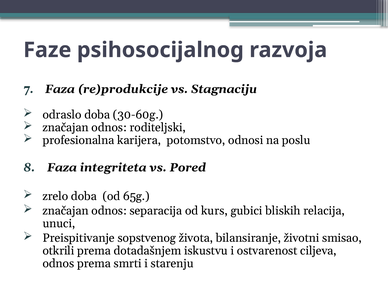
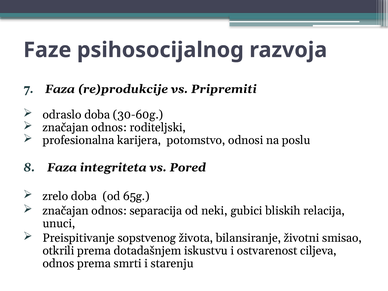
Stagnaciju: Stagnaciju -> Pripremiti
kurs: kurs -> neki
